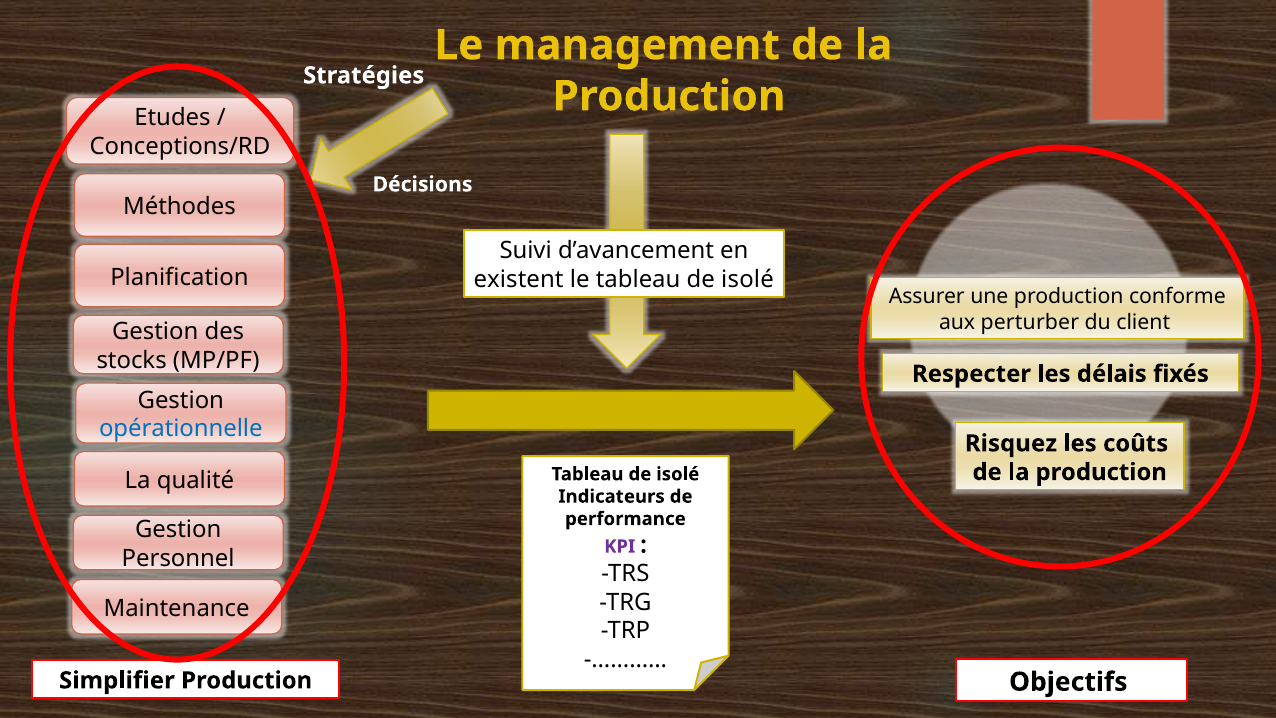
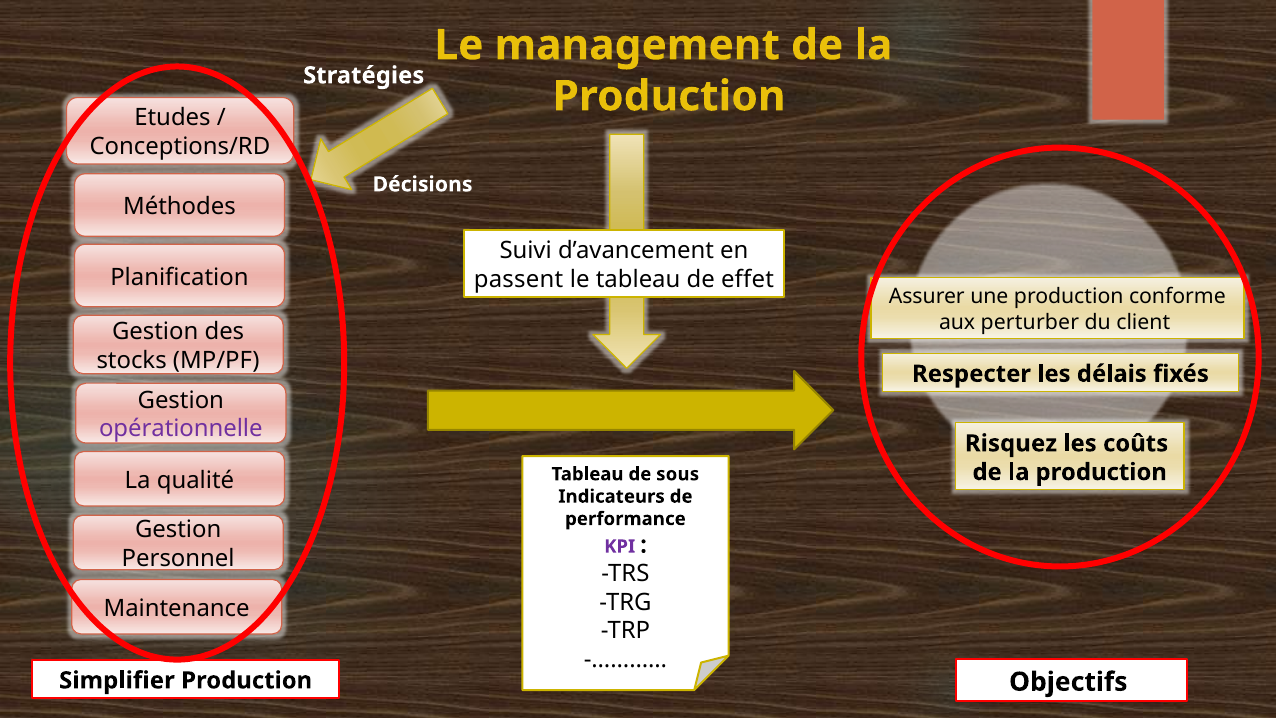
existent: existent -> passent
le tableau de isolé: isolé -> effet
opérationnelle colour: blue -> purple
isolé at (678, 474): isolé -> sous
